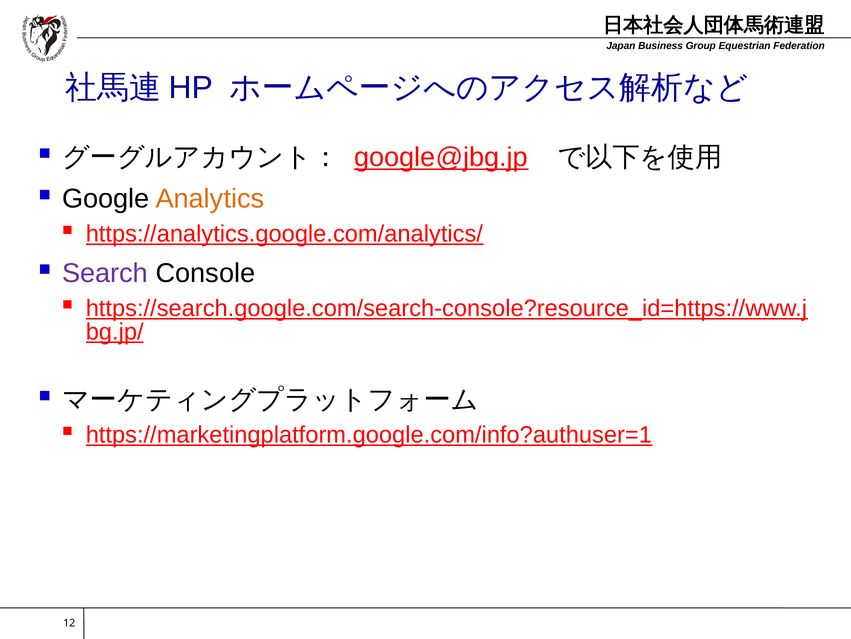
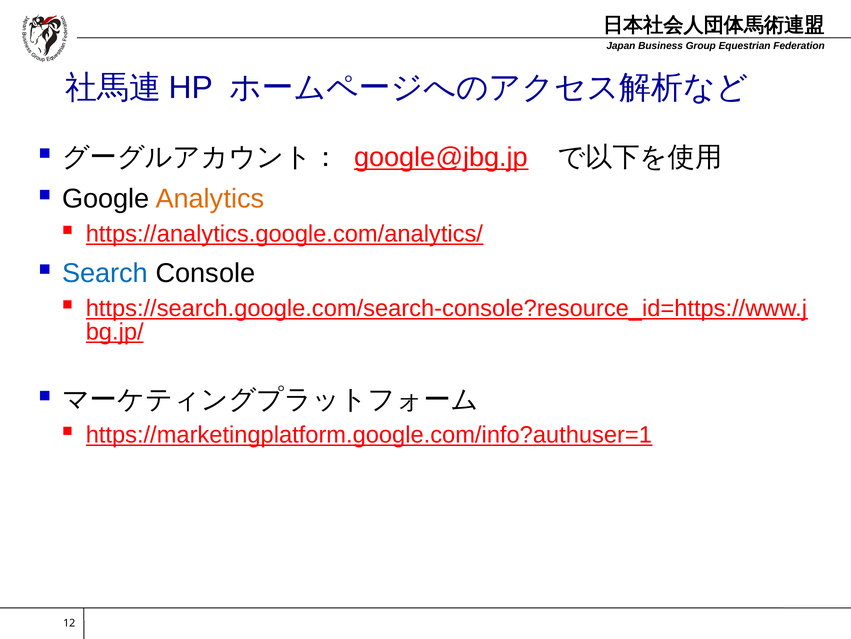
Search colour: purple -> blue
